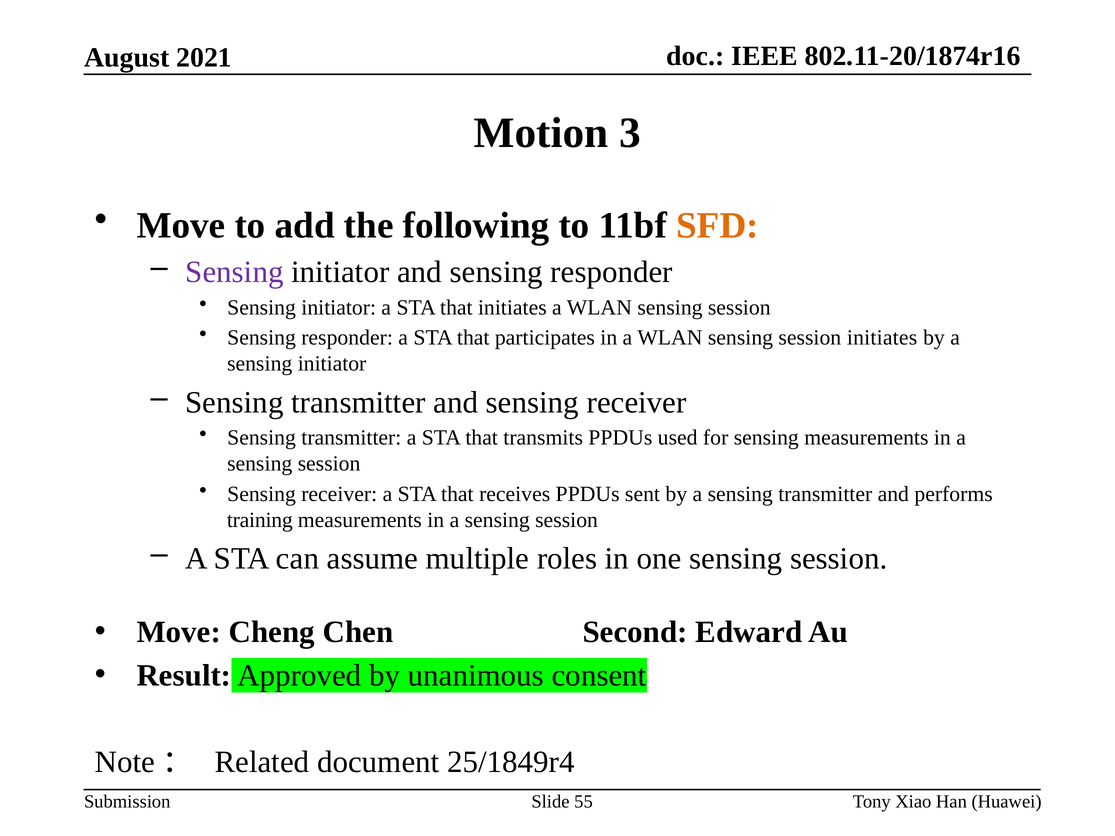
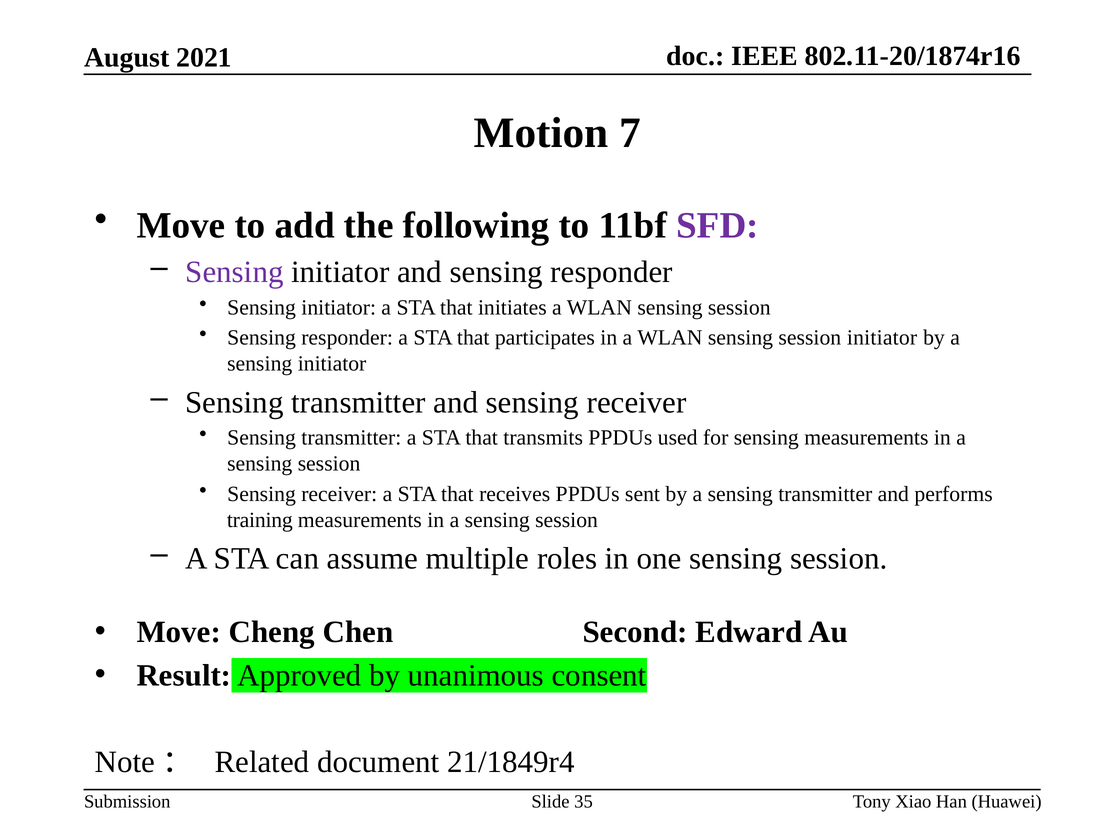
3: 3 -> 7
SFD colour: orange -> purple
session initiates: initiates -> initiator
25/1849r4: 25/1849r4 -> 21/1849r4
55: 55 -> 35
